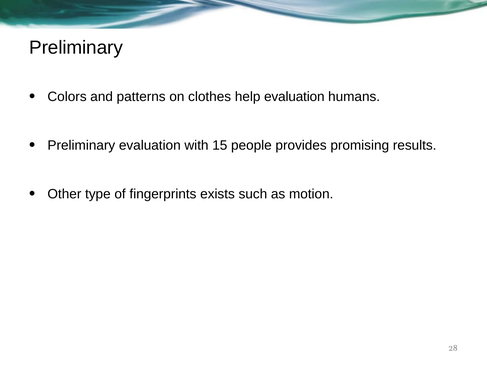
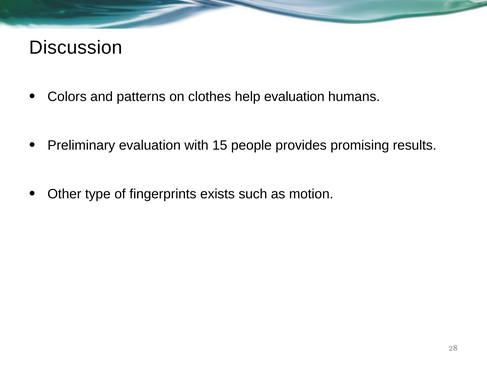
Preliminary at (76, 48): Preliminary -> Discussion
